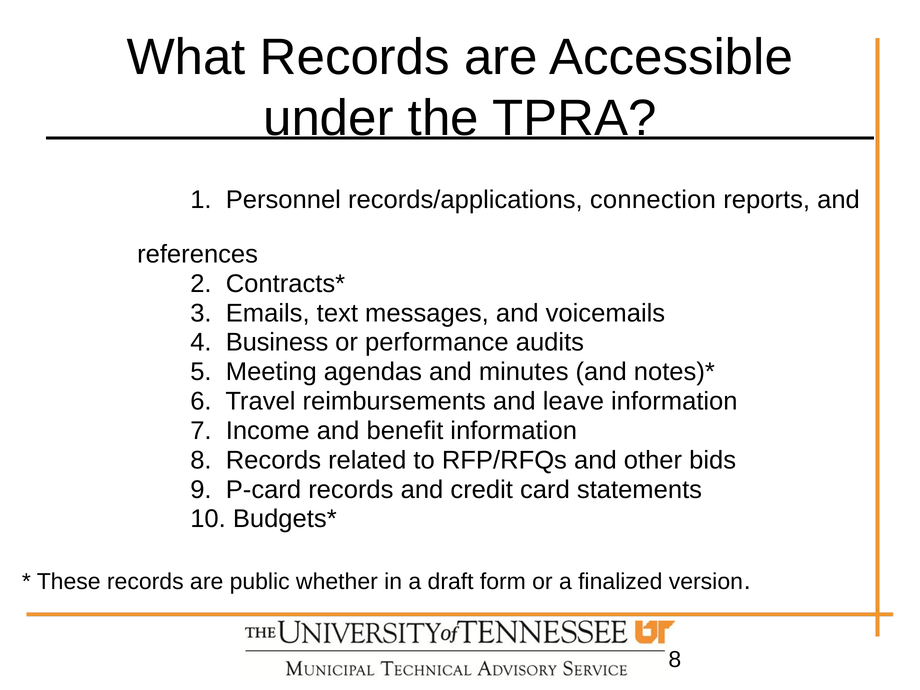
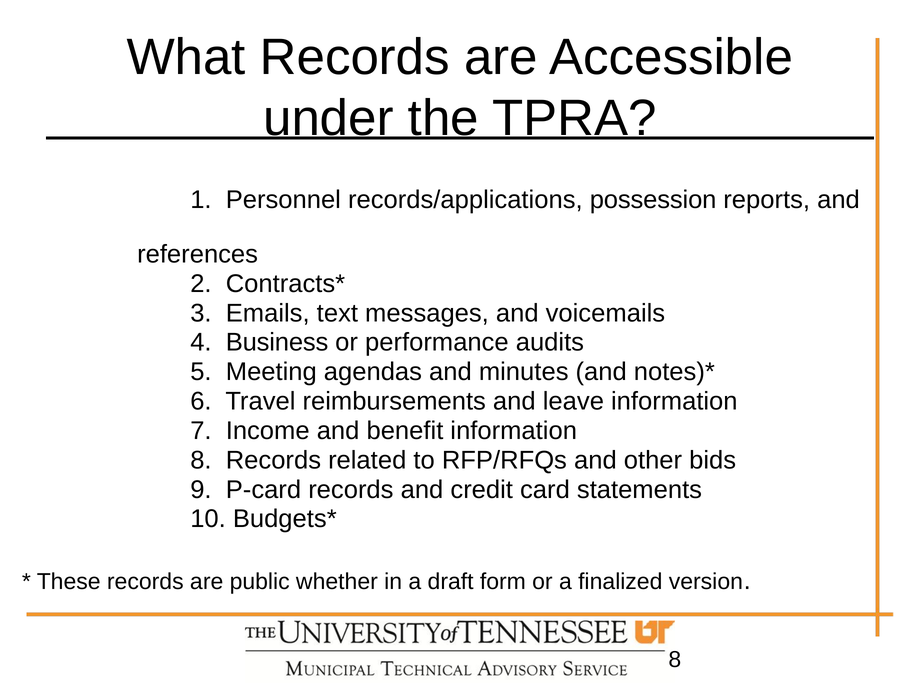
connection: connection -> possession
